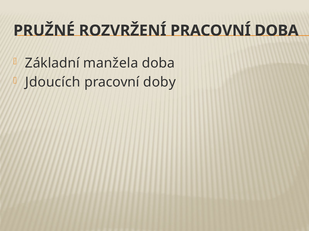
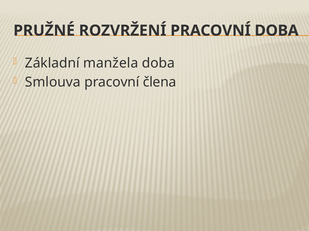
Jdoucích: Jdoucích -> Smlouva
doby: doby -> člena
